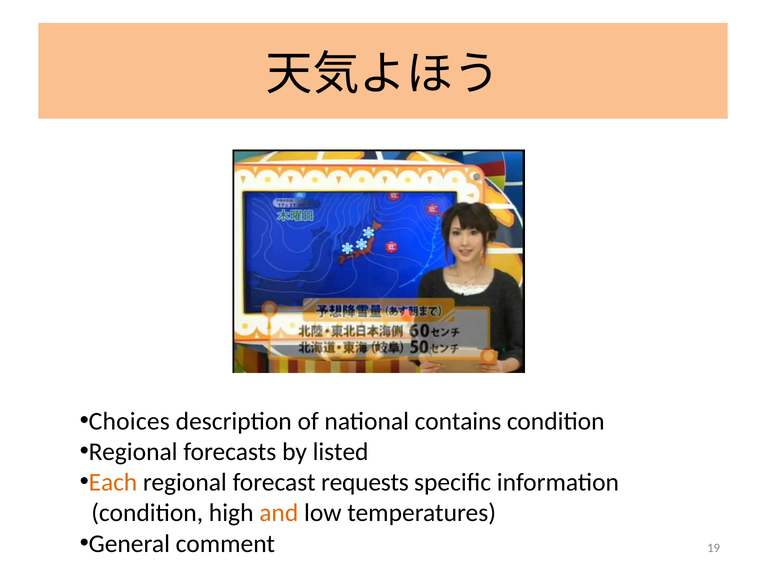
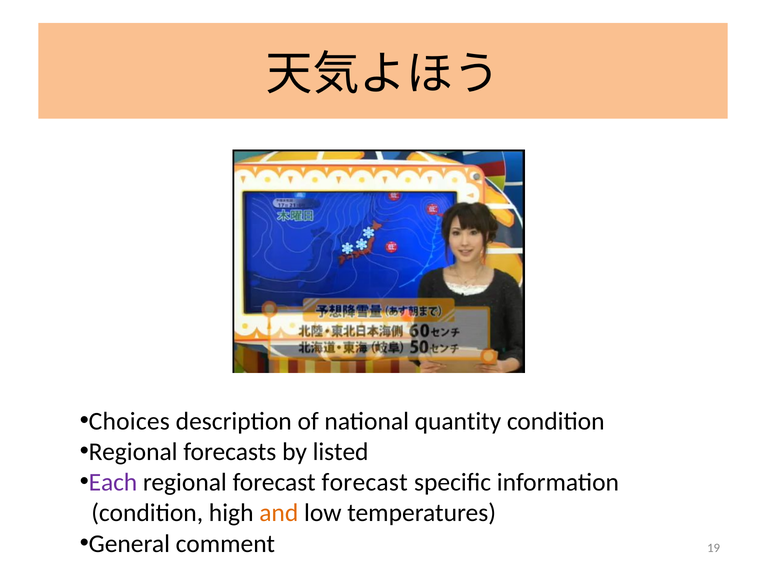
contains: contains -> quantity
Each colour: orange -> purple
forecast requests: requests -> forecast
